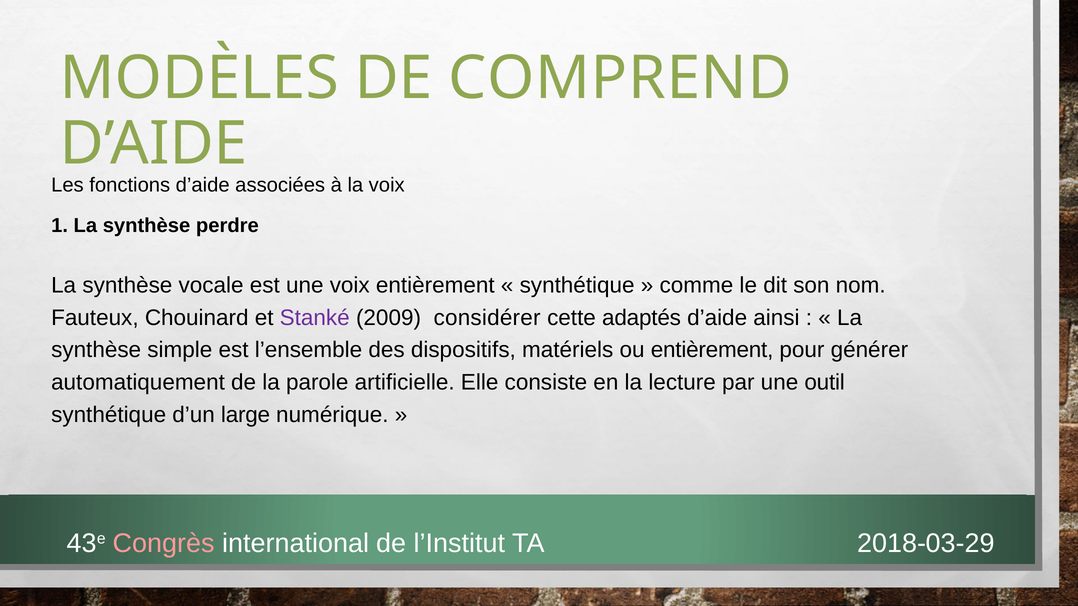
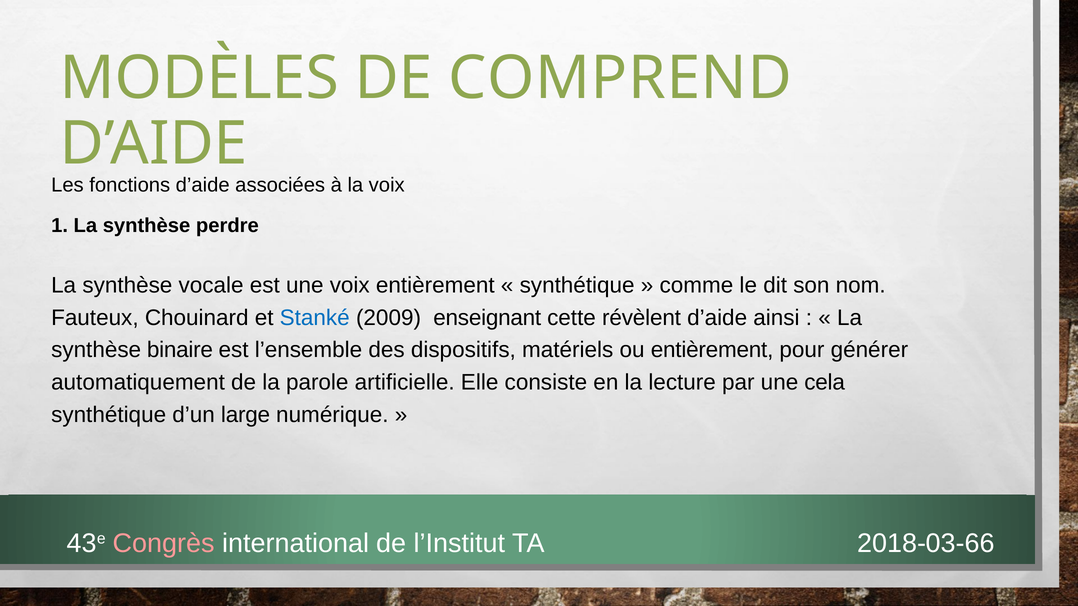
Stanké colour: purple -> blue
considérer: considérer -> enseignant
adaptés: adaptés -> révèlent
simple: simple -> binaire
outil: outil -> cela
2018-03-29: 2018-03-29 -> 2018-03-66
